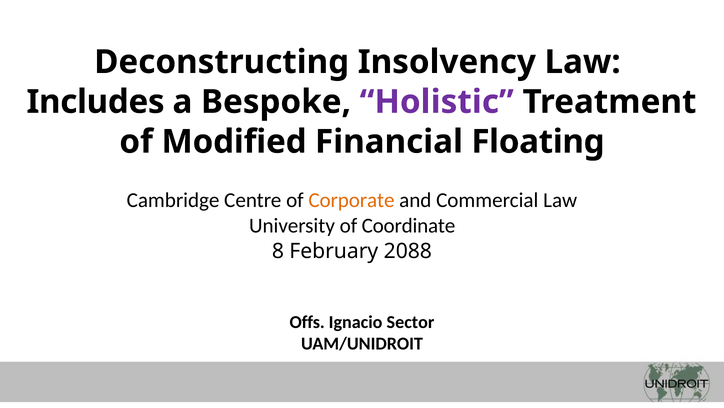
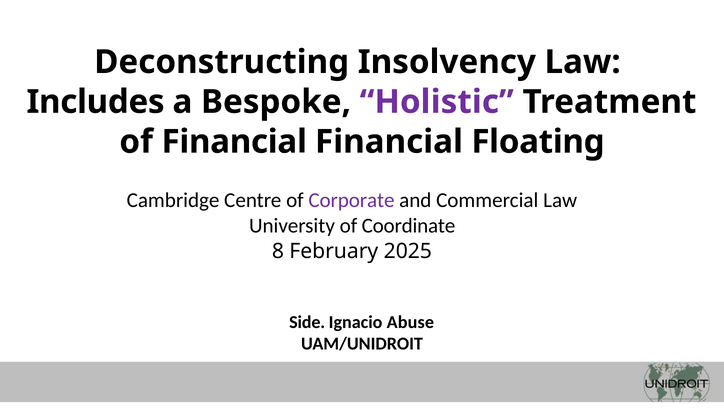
of Modified: Modified -> Financial
Corporate colour: orange -> purple
2088: 2088 -> 2025
Offs: Offs -> Side
Sector: Sector -> Abuse
